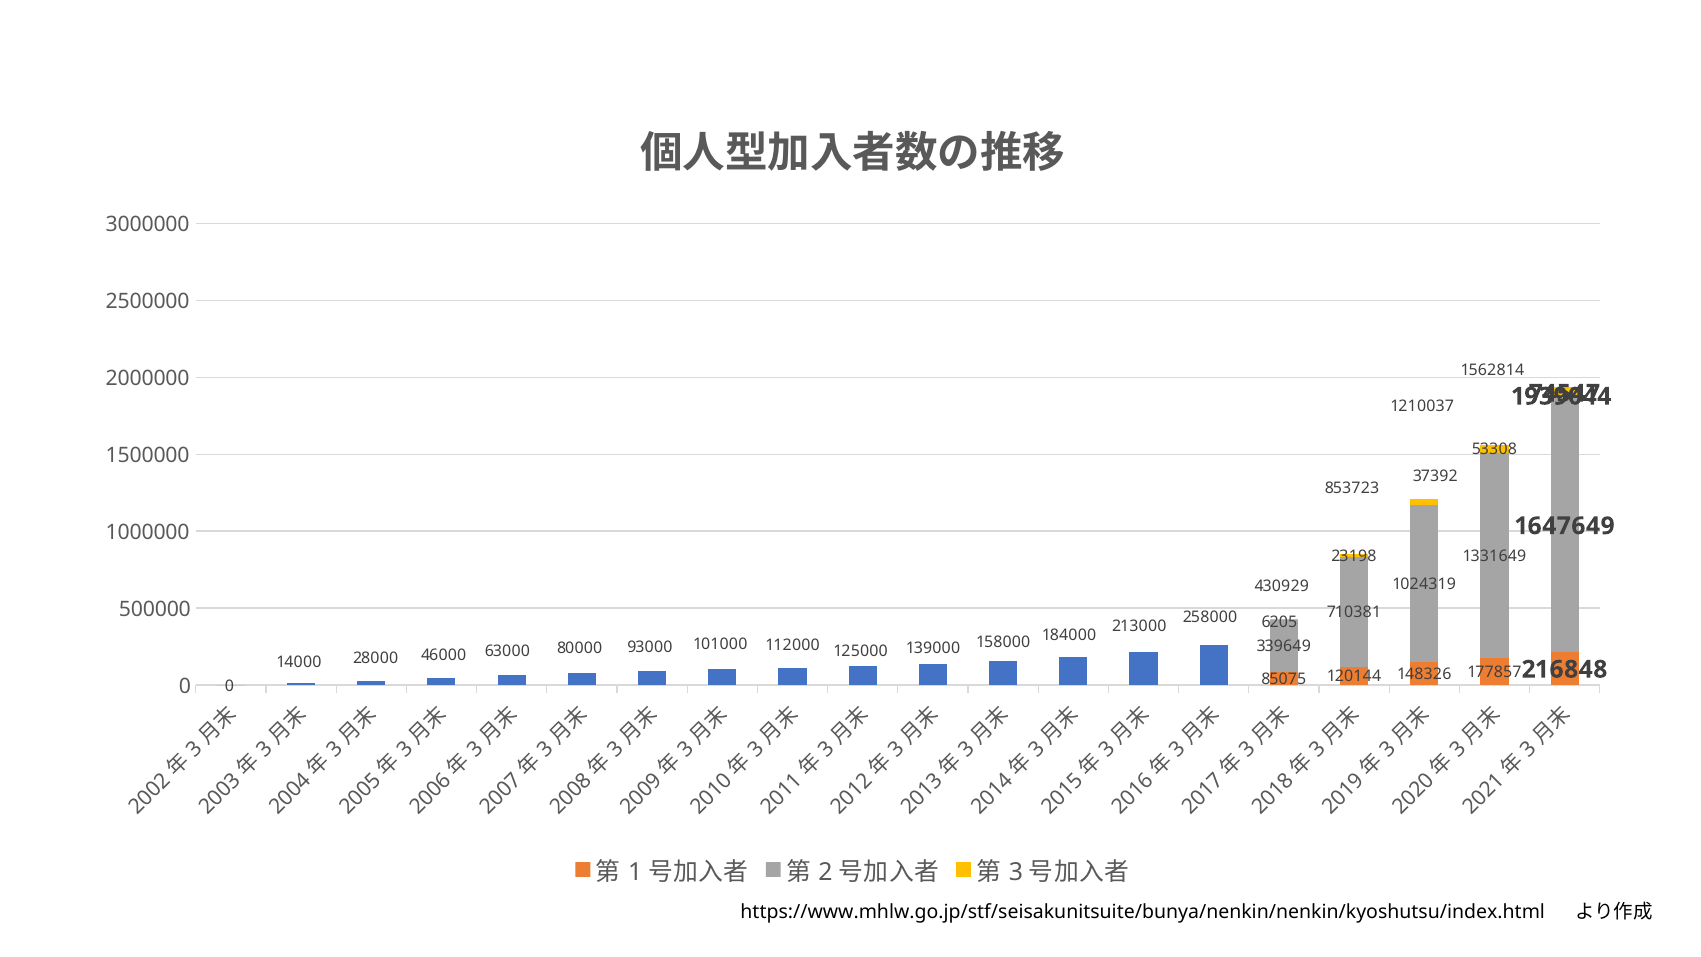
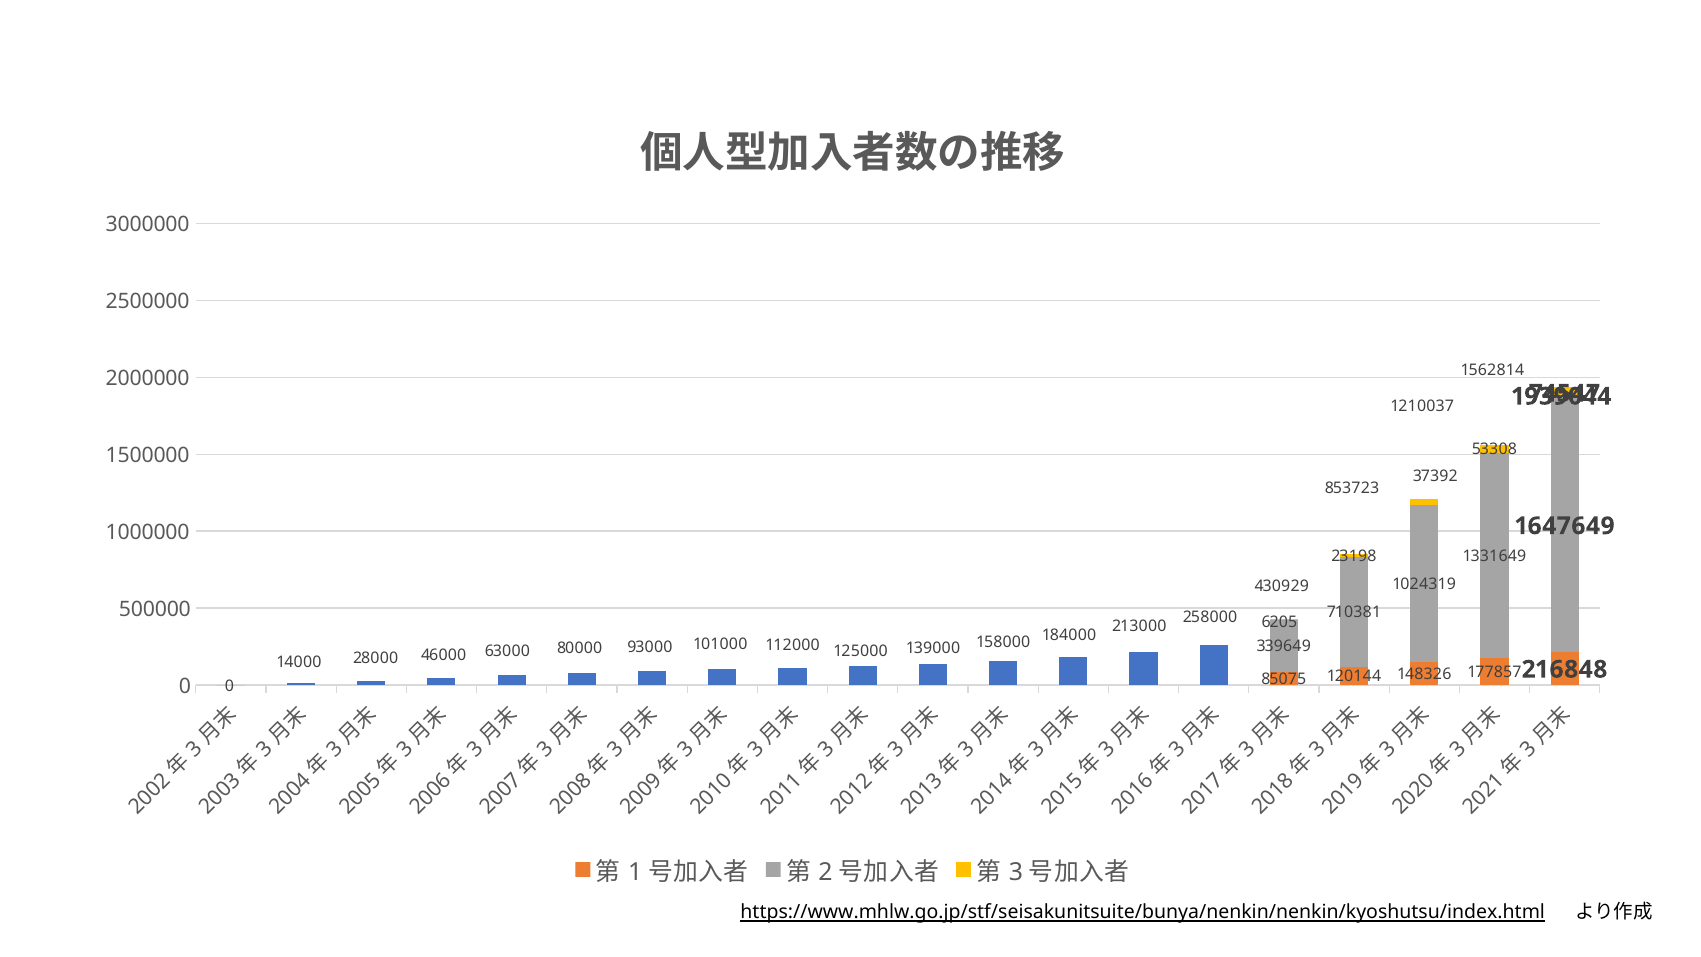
https://www.mhlw.go.jp/stf/seisakunitsuite/bunya/nenkin/nenkin/kyoshutsu/index.html underline: none -> present
